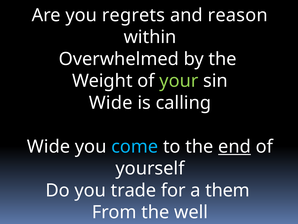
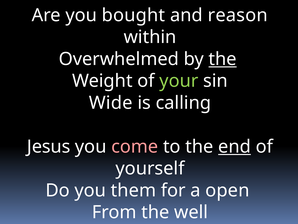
regrets: regrets -> bought
the at (223, 59) underline: none -> present
Wide at (49, 146): Wide -> Jesus
come colour: light blue -> pink
trade: trade -> them
them: them -> open
